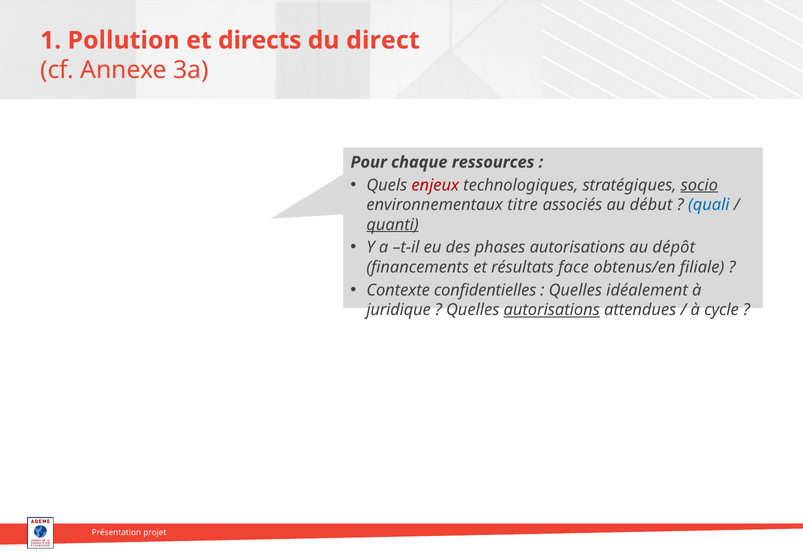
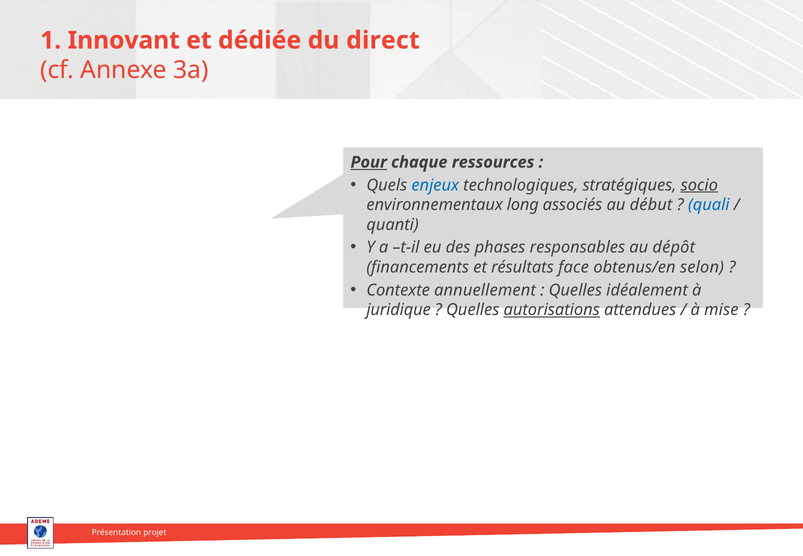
Pollution: Pollution -> Innovant
directs: directs -> dédiée
Pour underline: none -> present
enjeux colour: red -> blue
titre: titre -> long
quanti underline: present -> none
phases autorisations: autorisations -> responsables
filiale: filiale -> selon
confidentielles: confidentielles -> annuellement
cycle: cycle -> mise
